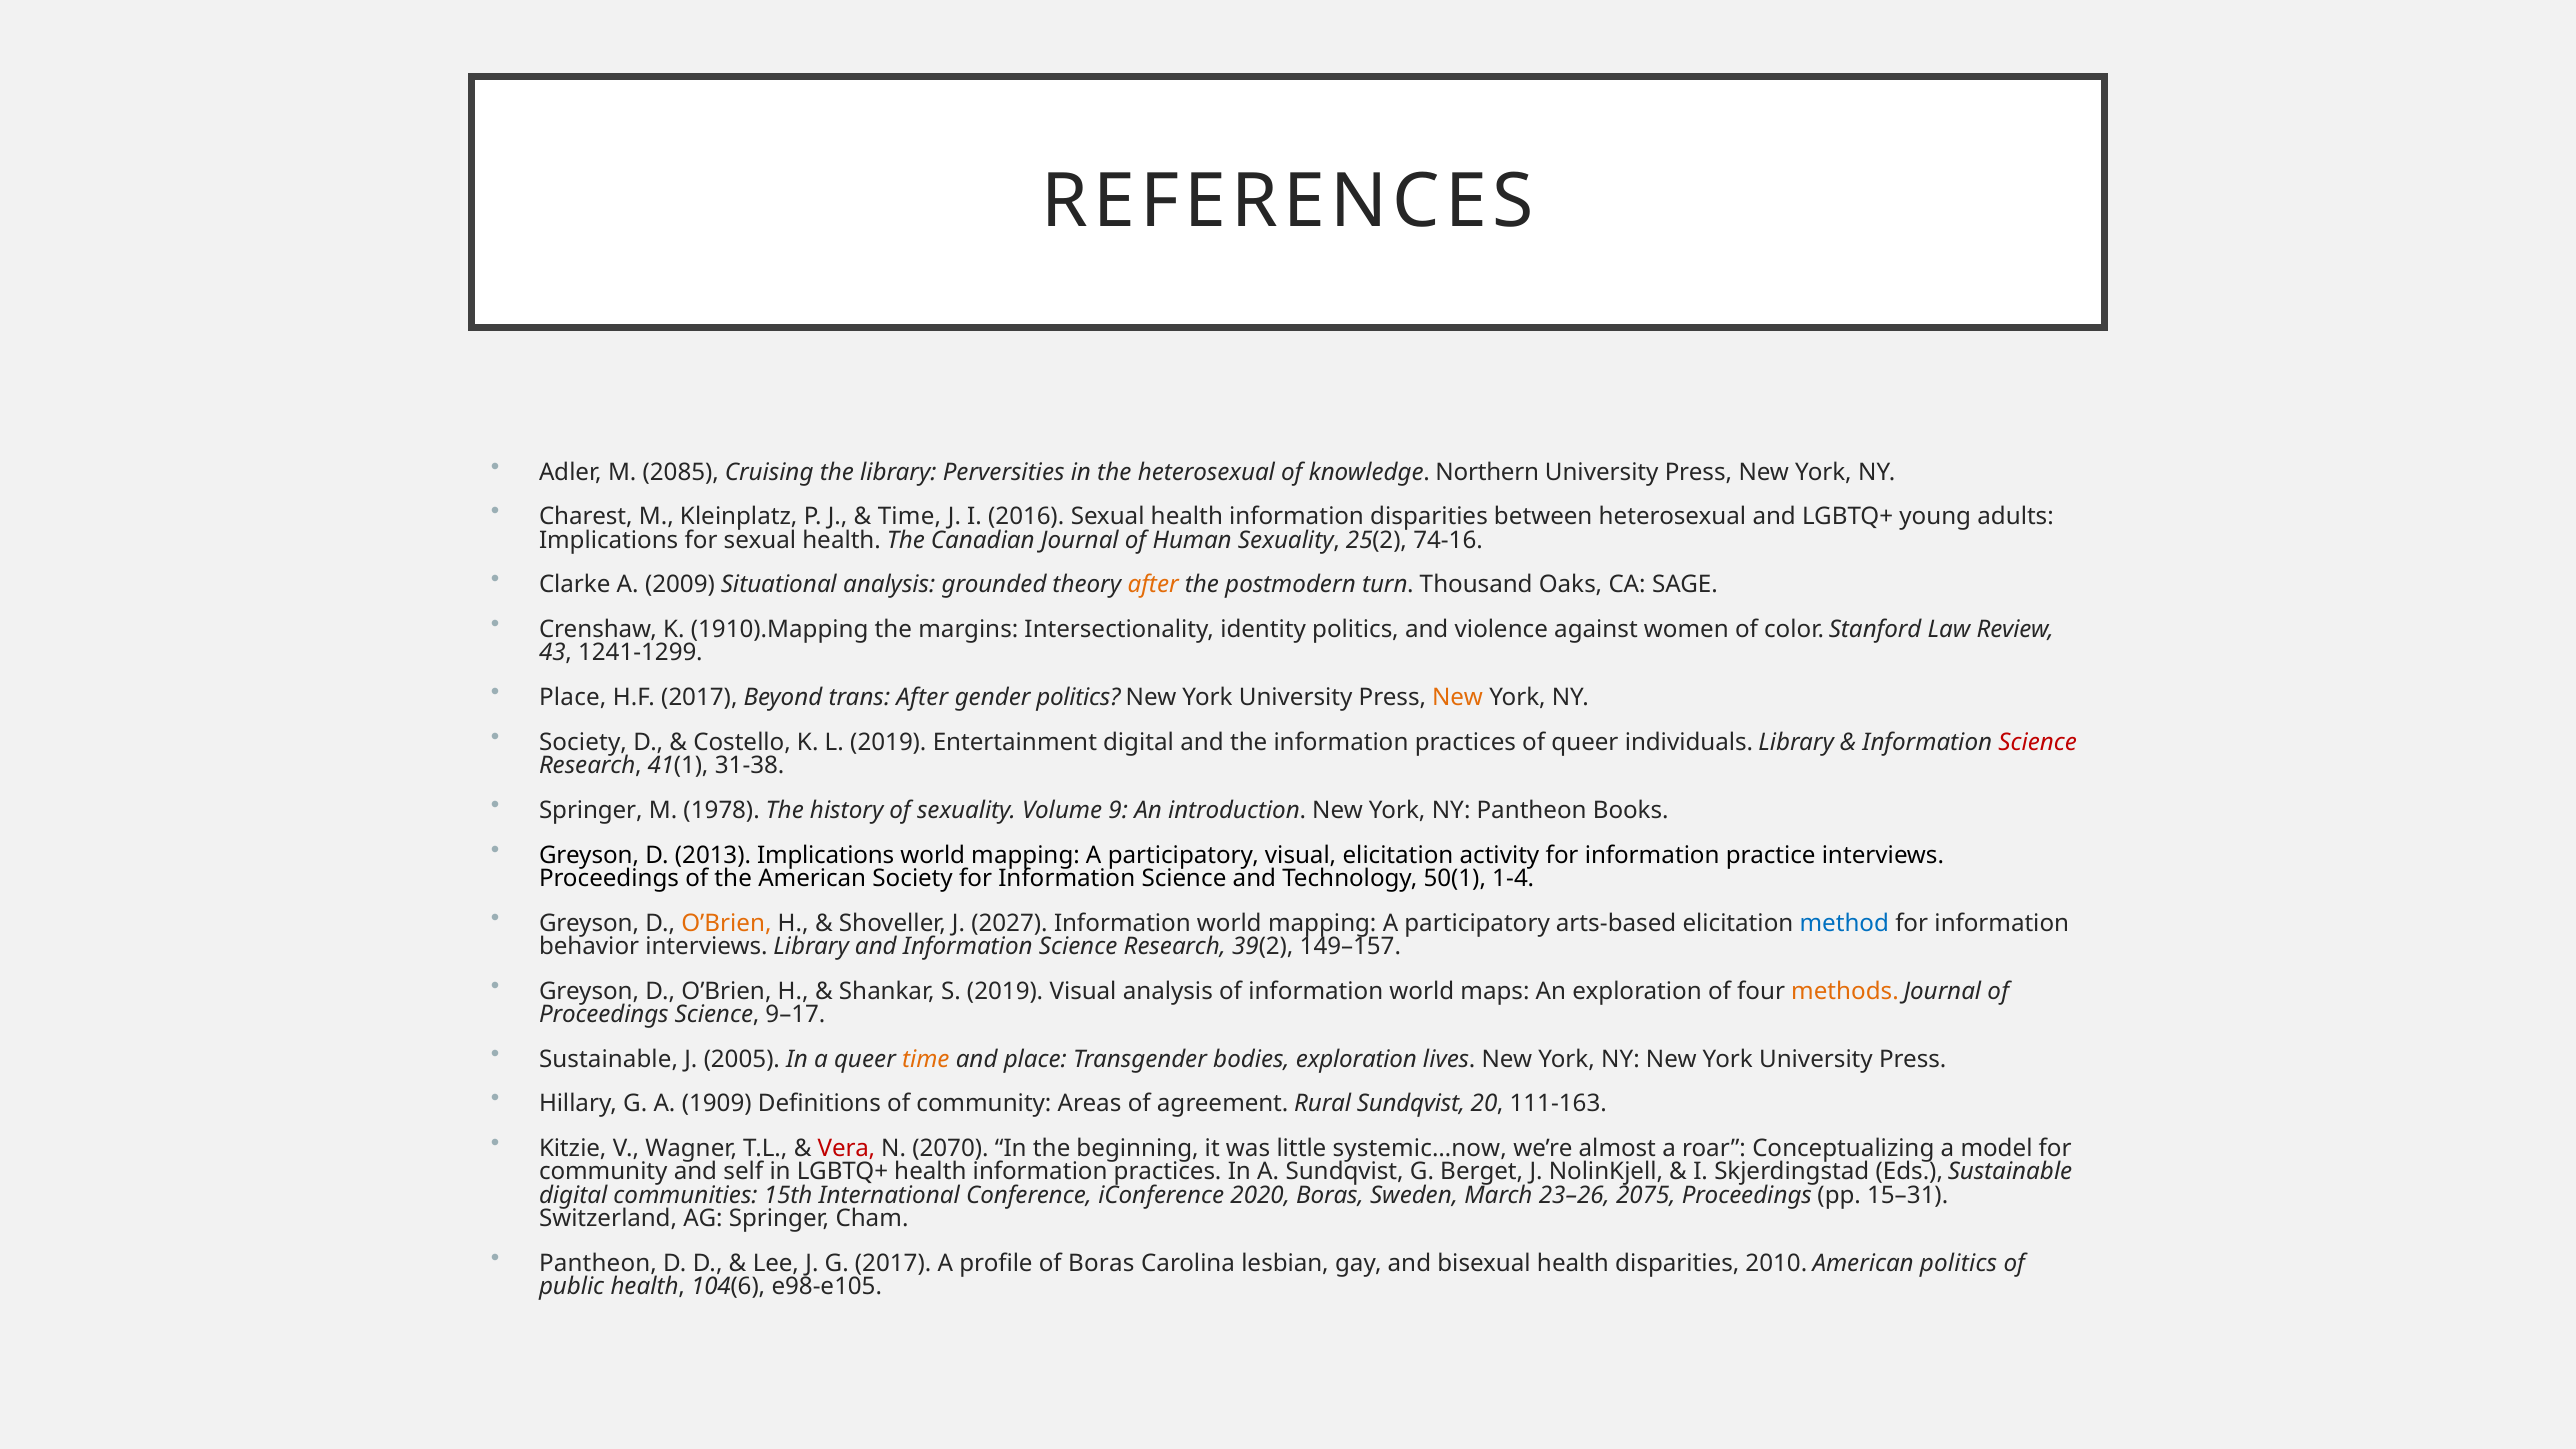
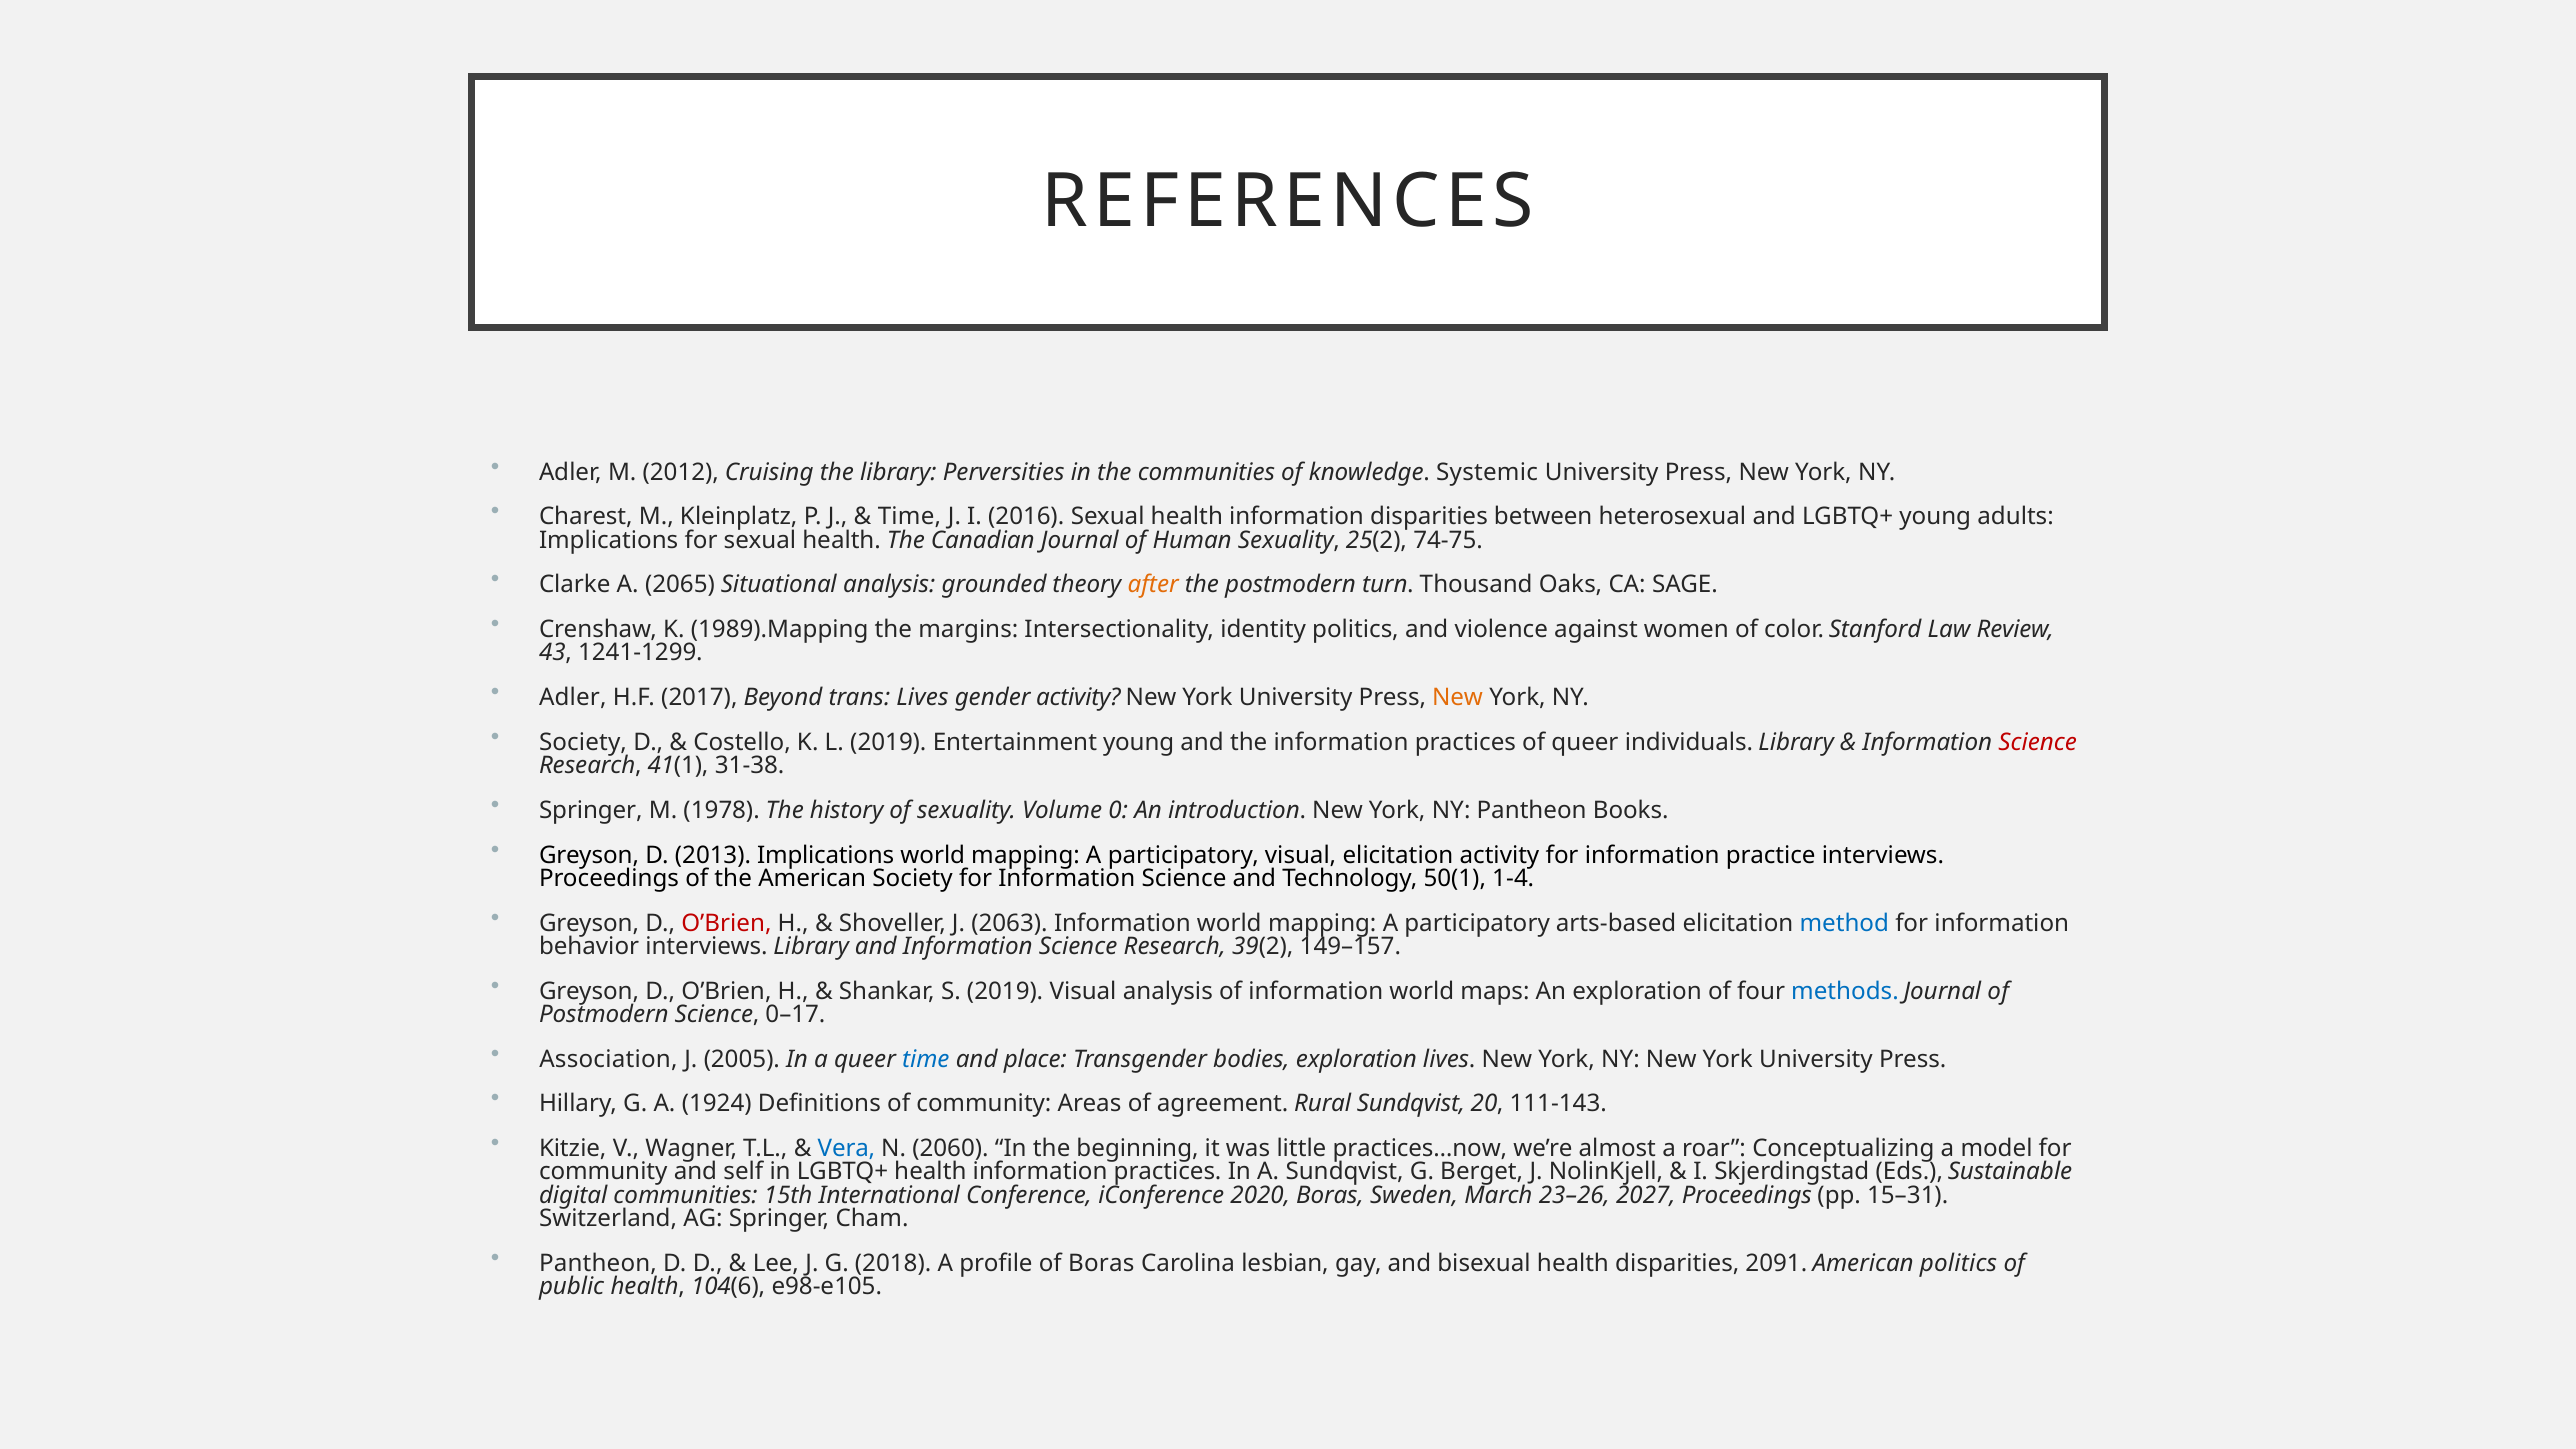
2085: 2085 -> 2012
the heterosexual: heterosexual -> communities
Northern: Northern -> Systemic
74-16: 74-16 -> 74-75
2009: 2009 -> 2065
1910).Mapping: 1910).Mapping -> 1989).Mapping
Place at (573, 698): Place -> Adler
trans After: After -> Lives
gender politics: politics -> activity
Entertainment digital: digital -> young
9: 9 -> 0
O’Brien at (726, 923) colour: orange -> red
2027: 2027 -> 2063
methods colour: orange -> blue
Proceedings at (604, 1014): Proceedings -> Postmodern
9–17: 9–17 -> 0–17
Sustainable at (609, 1059): Sustainable -> Association
time at (926, 1059) colour: orange -> blue
1909: 1909 -> 1924
111-163: 111-163 -> 111-143
Vera colour: red -> blue
2070: 2070 -> 2060
systemic…now: systemic…now -> practices…now
2075: 2075 -> 2027
G 2017: 2017 -> 2018
2010: 2010 -> 2091
